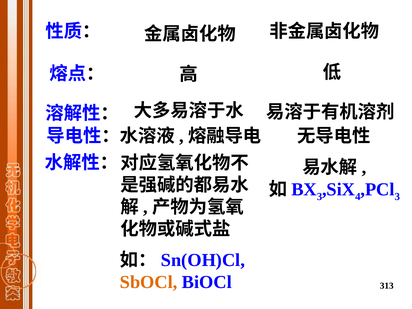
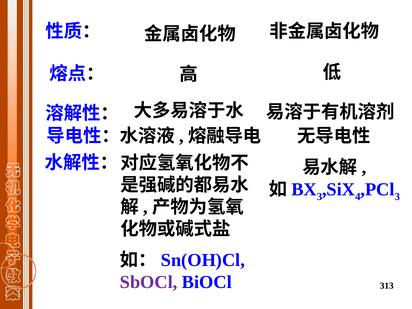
SbOCl colour: orange -> purple
